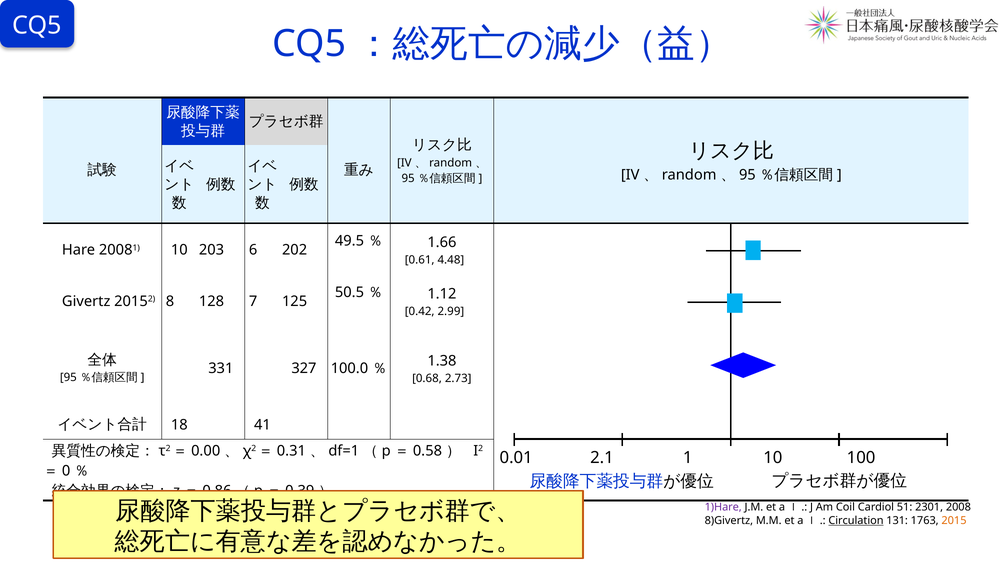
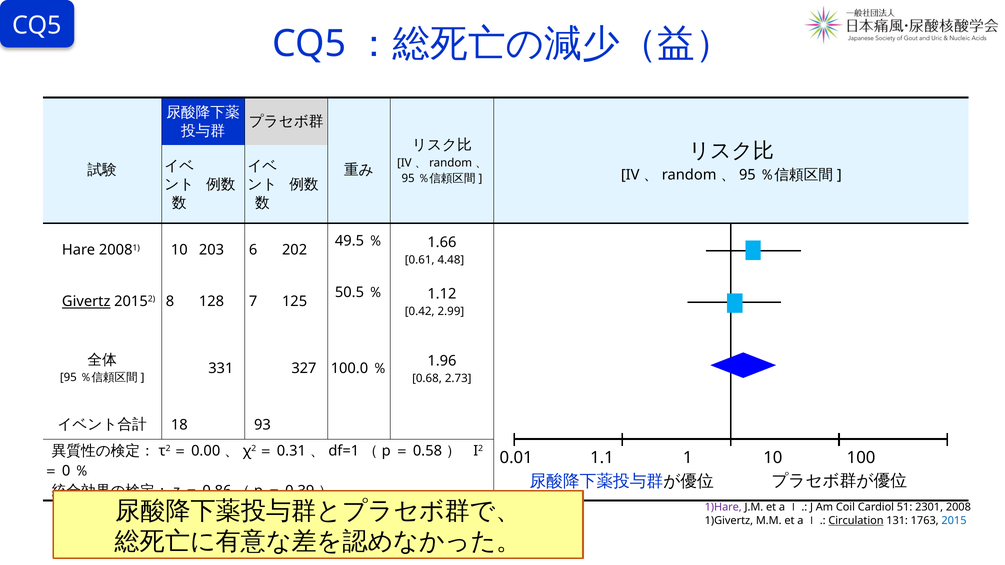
Givertz underline: none -> present
1.38: 1.38 -> 1.96
41: 41 -> 93
2.1: 2.1 -> 1.1
8)Givertz: 8)Givertz -> 1)Givertz
2015 colour: orange -> blue
